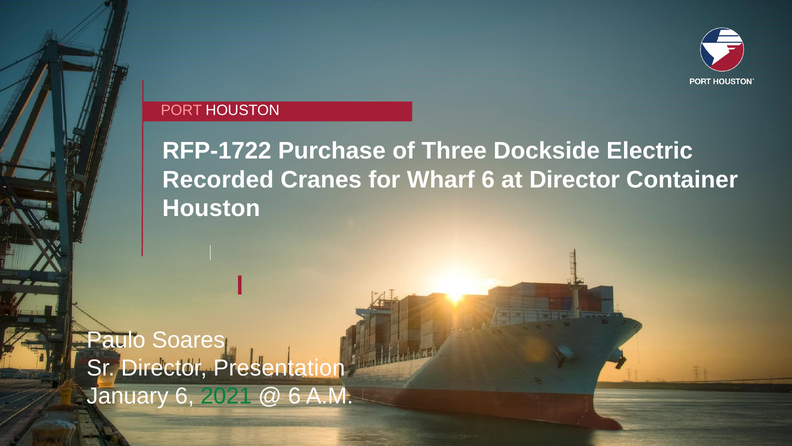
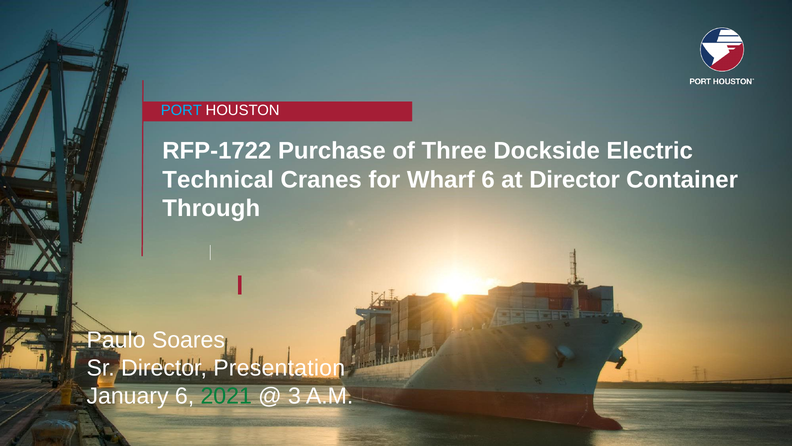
PORT colour: pink -> light blue
Recorded: Recorded -> Technical
Houston at (211, 208): Houston -> Through
6 at (294, 395): 6 -> 3
